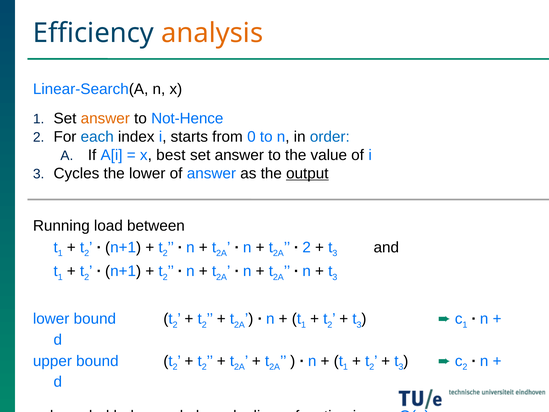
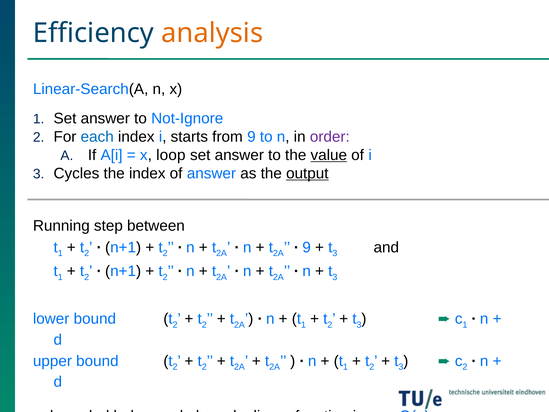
answer at (105, 118) colour: orange -> black
Not-Hence: Not-Hence -> Not-Ignore
from 0: 0 -> 9
order colour: blue -> purple
best: best -> loop
value underline: none -> present
the lower: lower -> index
load: load -> step
2 at (307, 247): 2 -> 9
